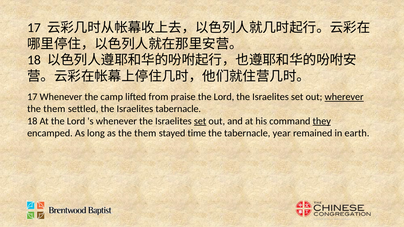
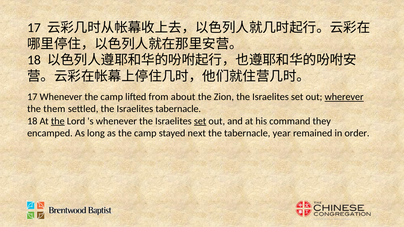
praise: praise -> about
Lord at (224, 97): Lord -> Zion
the at (58, 121) underline: none -> present
they underline: present -> none
as the them: them -> camp
time: time -> next
earth: earth -> order
